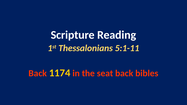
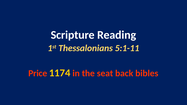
Back at (38, 73): Back -> Price
